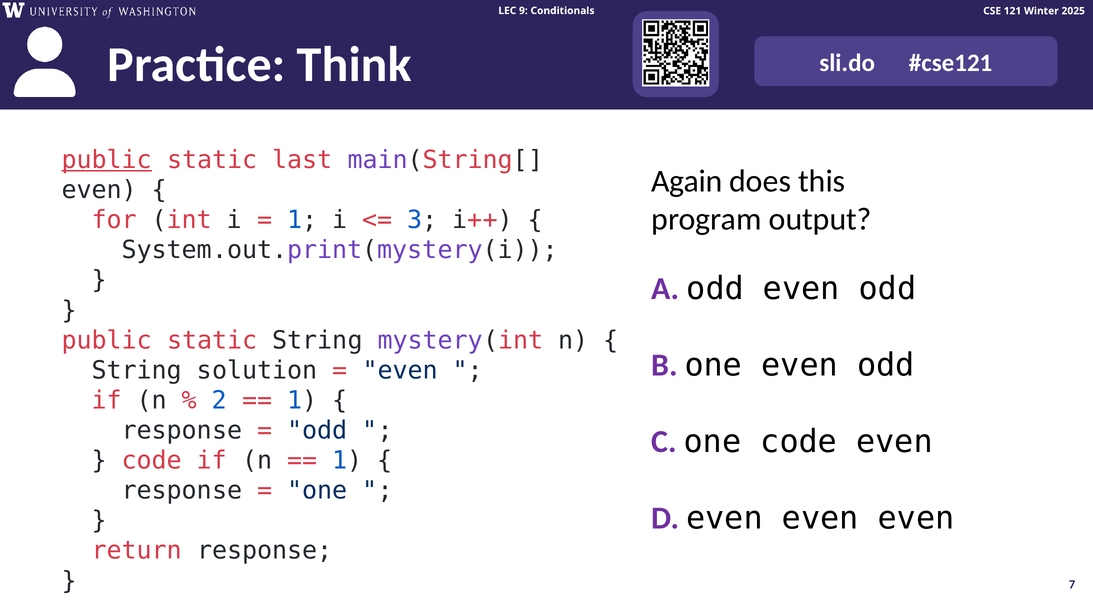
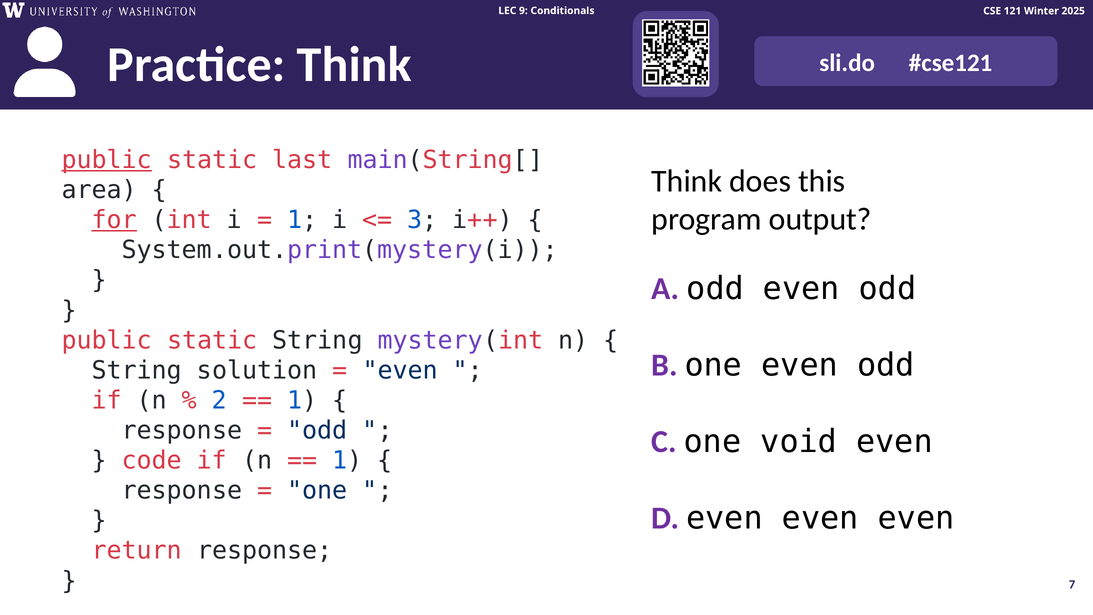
Again at (687, 181): Again -> Think
even at (99, 190): even -> area
for underline: none -> present
one code: code -> void
